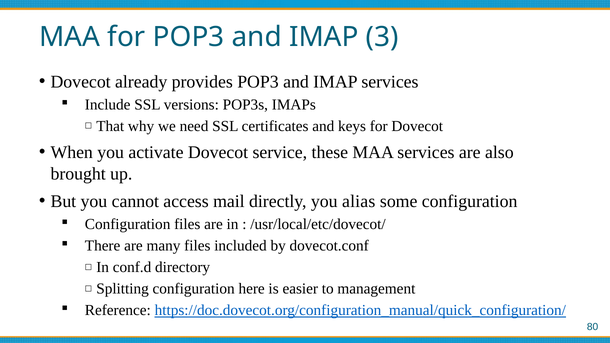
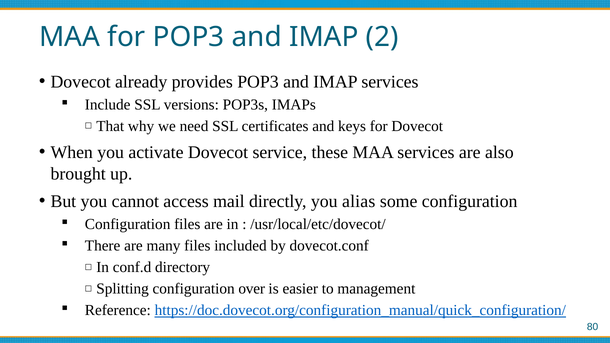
3: 3 -> 2
here: here -> over
